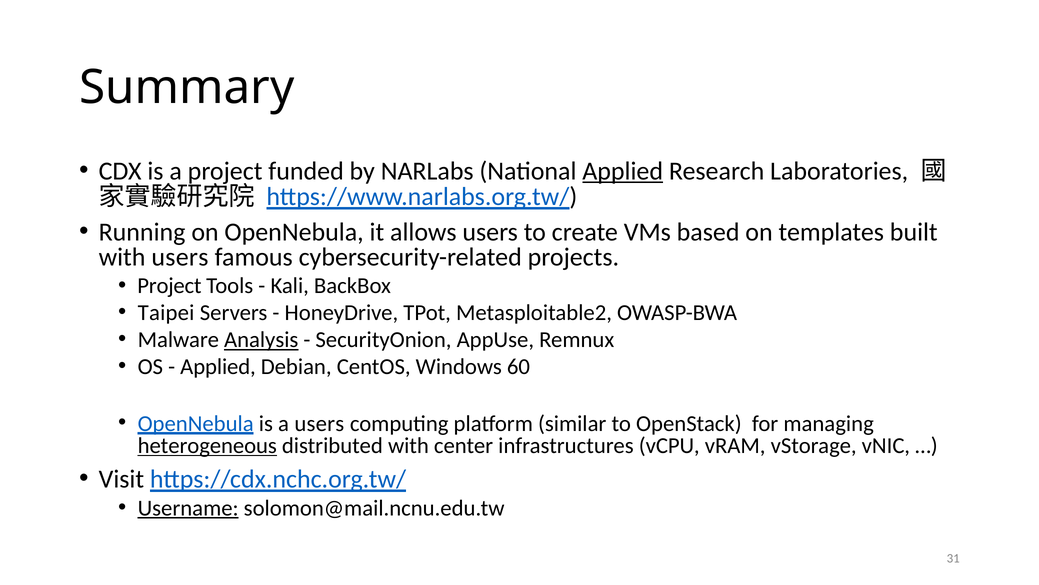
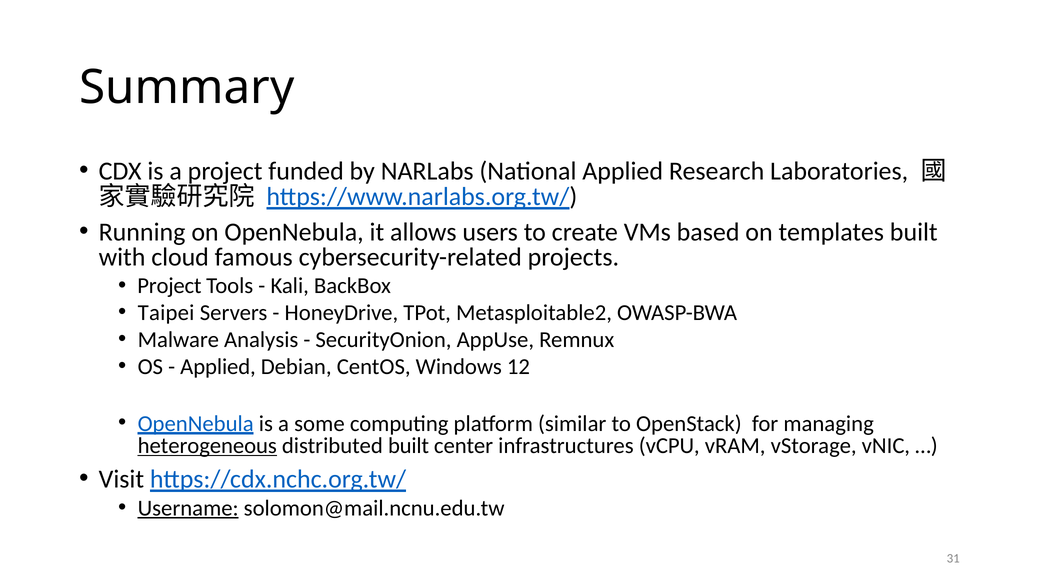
Applied at (623, 171) underline: present -> none
with users: users -> cloud
Analysis underline: present -> none
60: 60 -> 12
a users: users -> some
distributed with: with -> built
